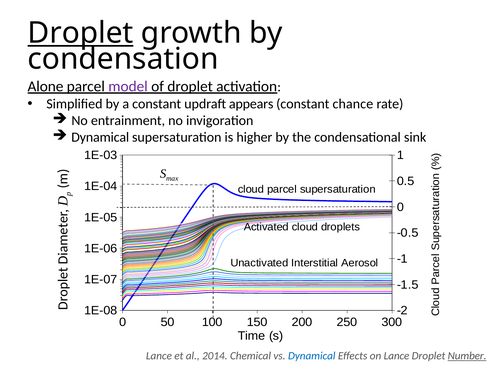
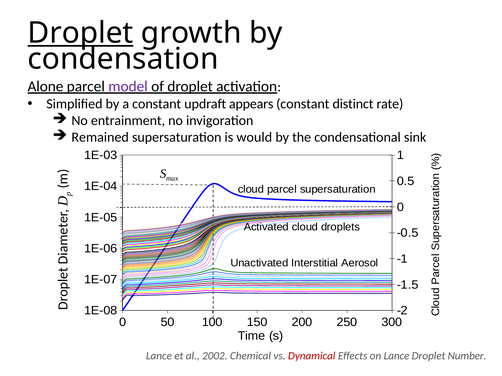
chance: chance -> distinct
Dynamical at (100, 138): Dynamical -> Remained
higher: higher -> would
2014: 2014 -> 2002
Dynamical at (312, 356) colour: blue -> red
Number underline: present -> none
